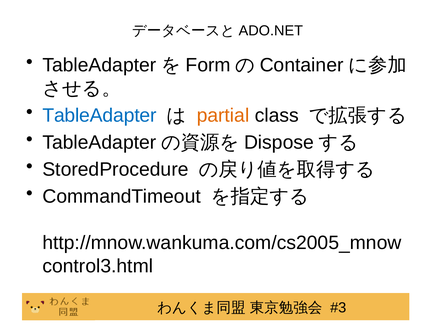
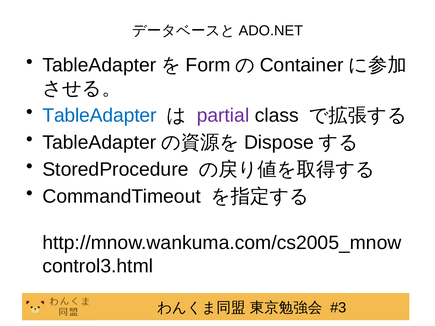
partial colour: orange -> purple
